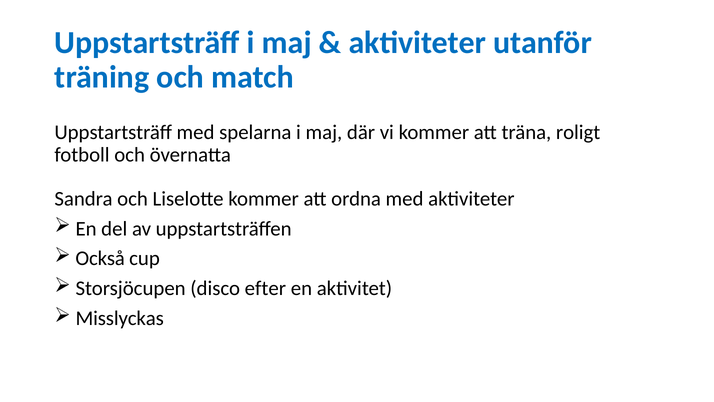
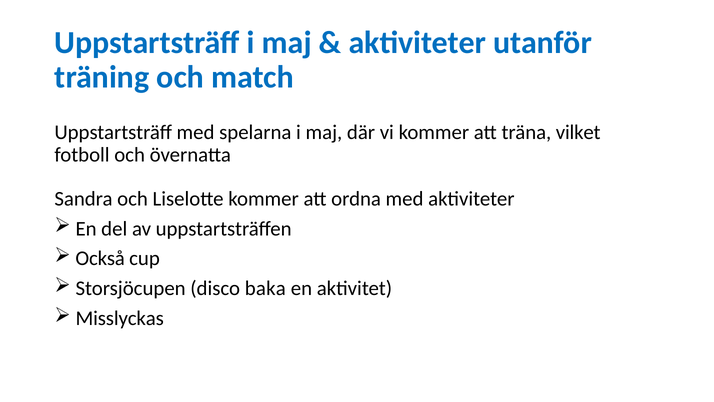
roligt: roligt -> vilket
efter: efter -> baka
